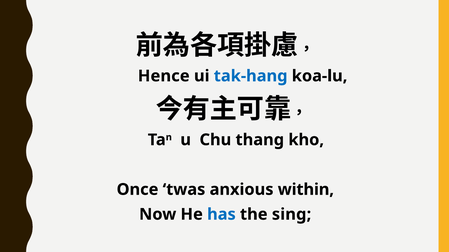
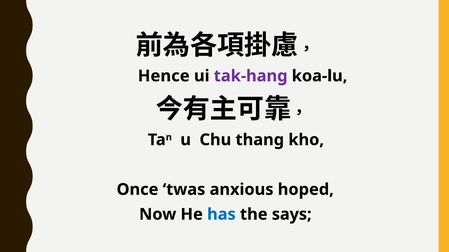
tak-hang colour: blue -> purple
within: within -> hoped
sing: sing -> says
